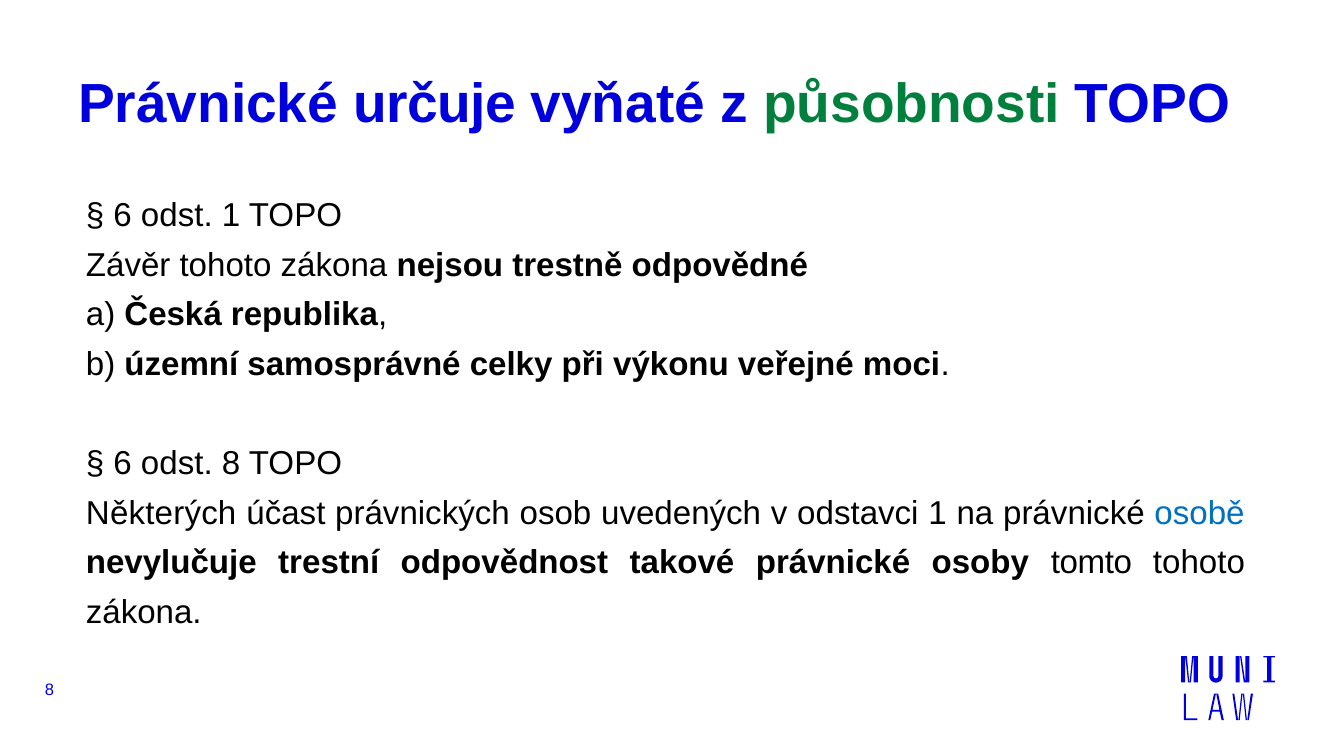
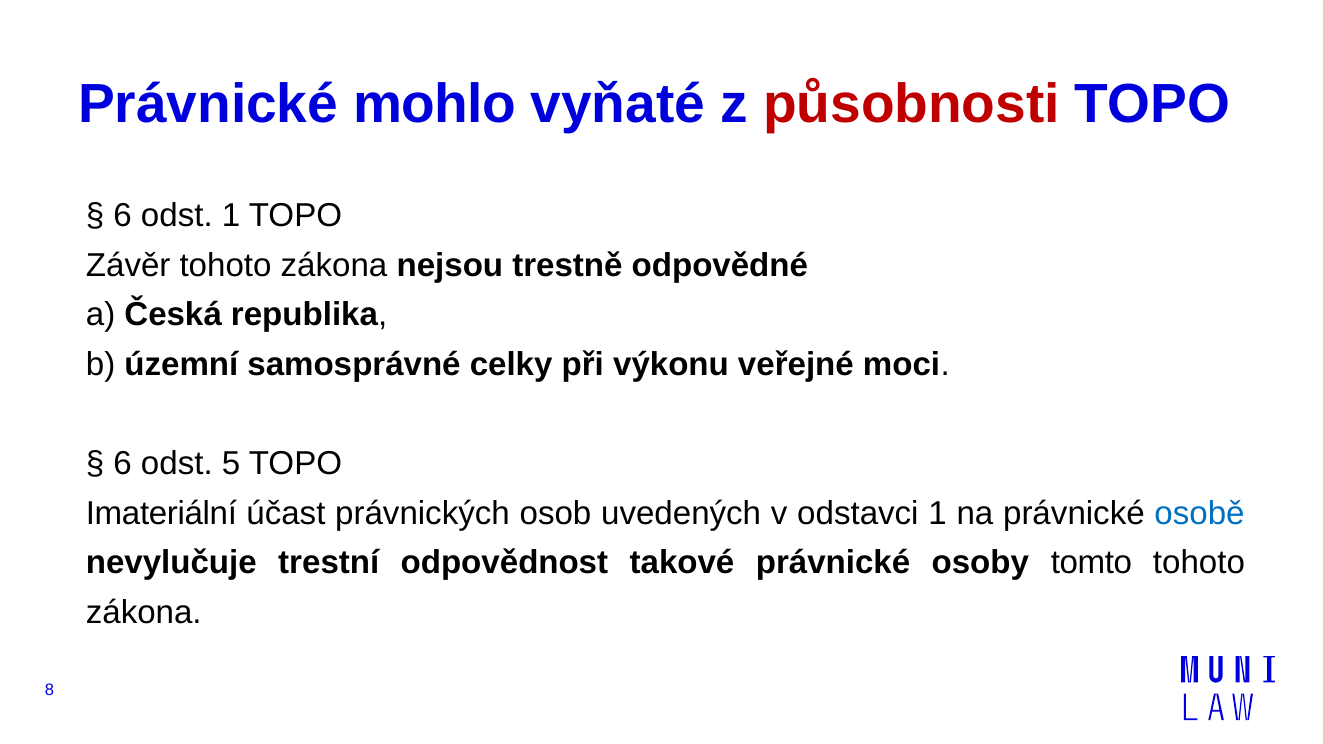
určuje: určuje -> mohlo
působnosti colour: green -> red
odst 8: 8 -> 5
Některých: Některých -> Imateriální
